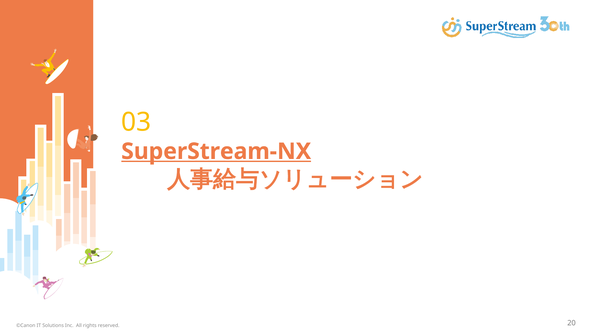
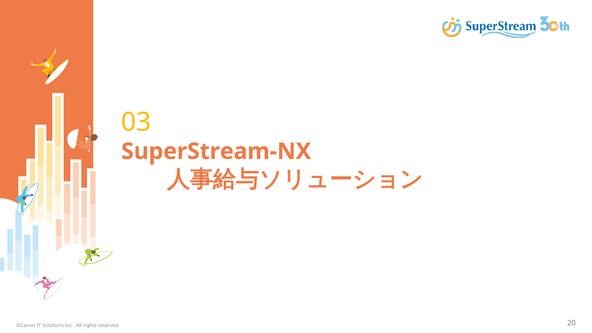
SuperStream-NX underline: present -> none
